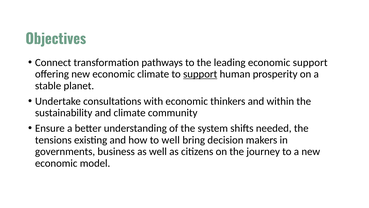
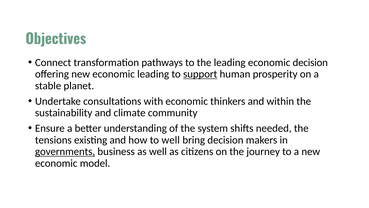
economic support: support -> decision
economic climate: climate -> leading
governments underline: none -> present
